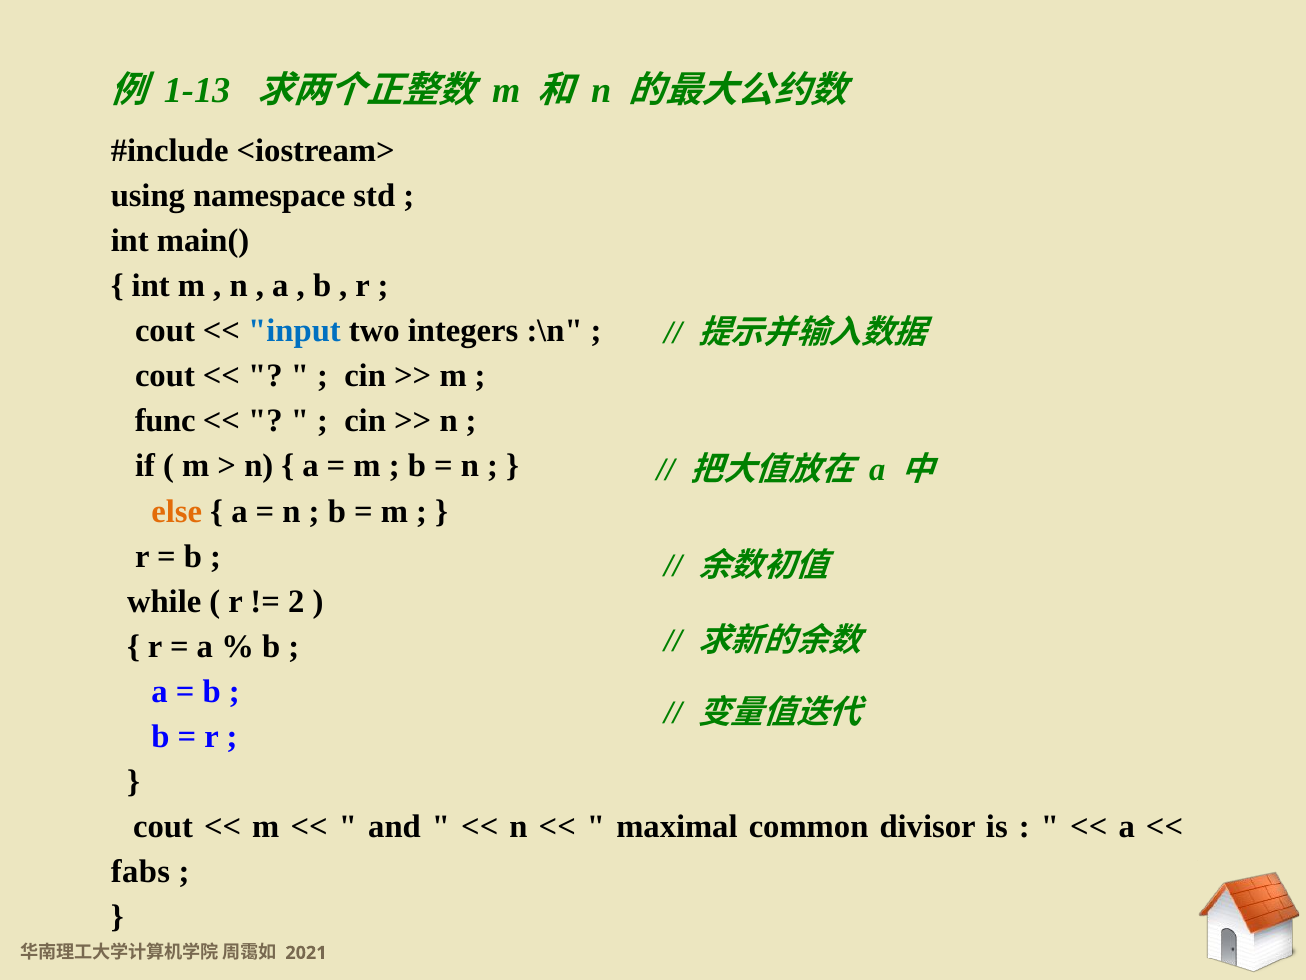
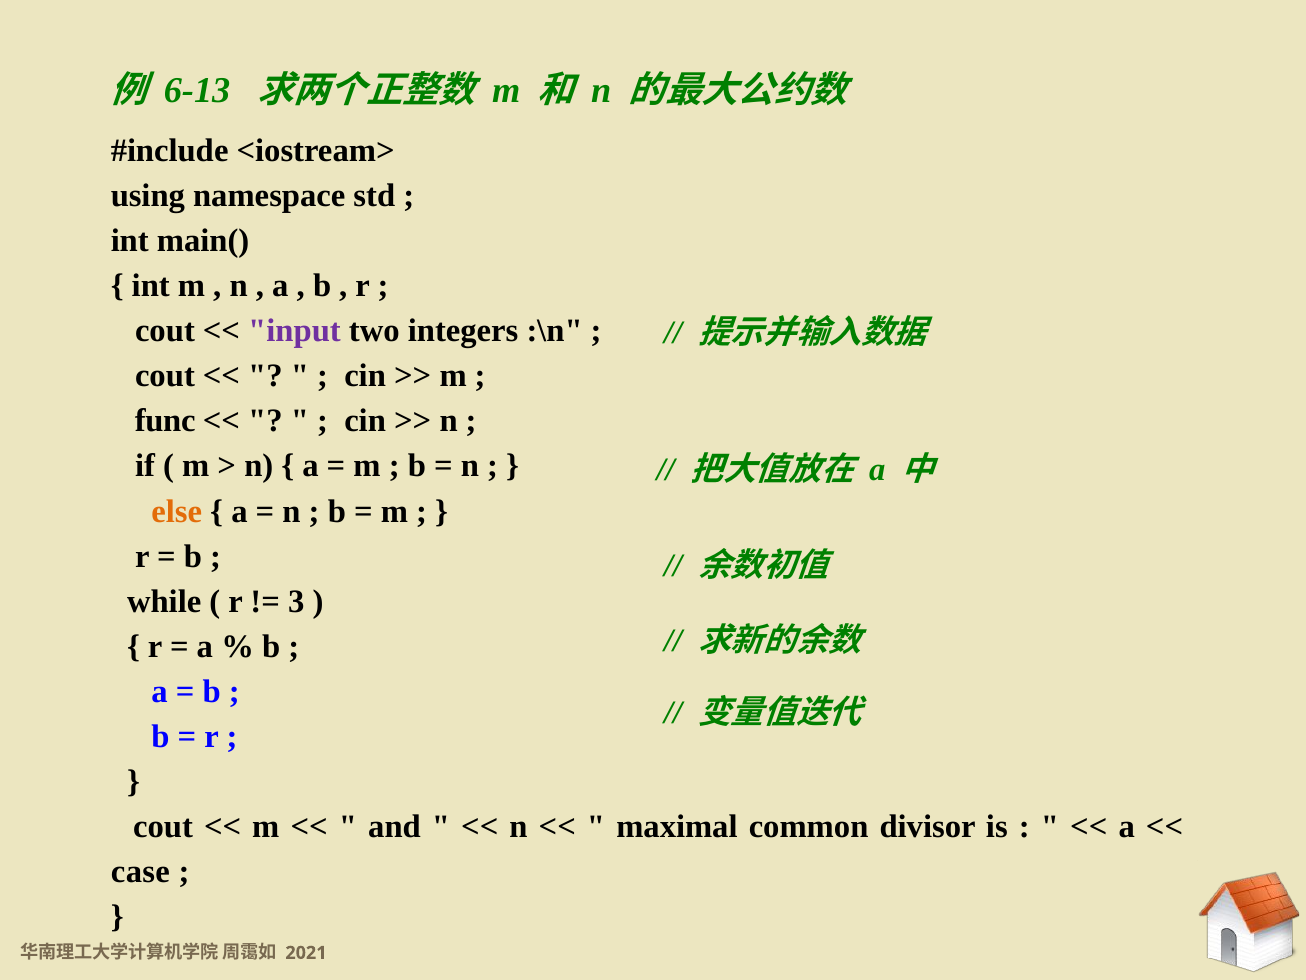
1-13: 1-13 -> 6-13
input colour: blue -> purple
2: 2 -> 3
fabs: fabs -> case
